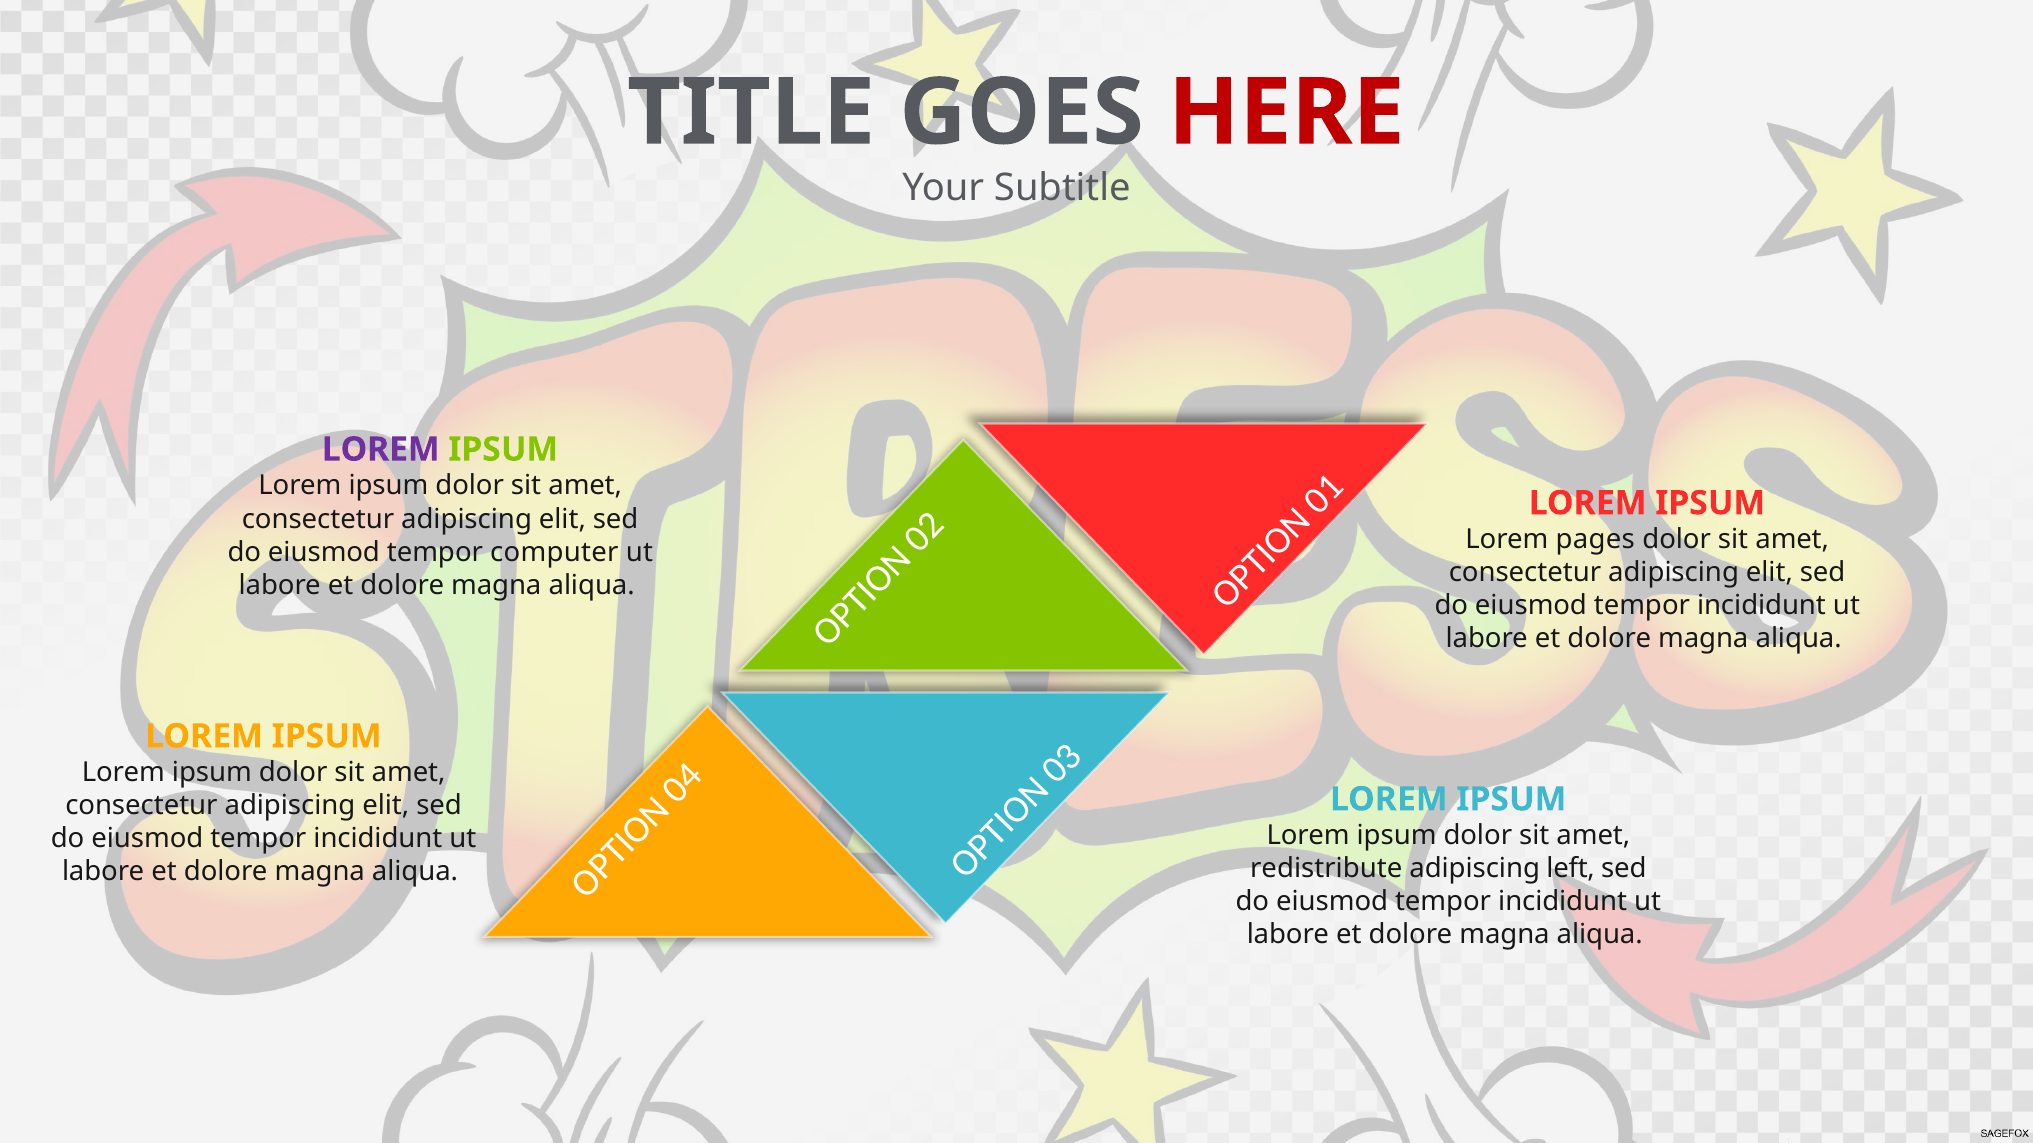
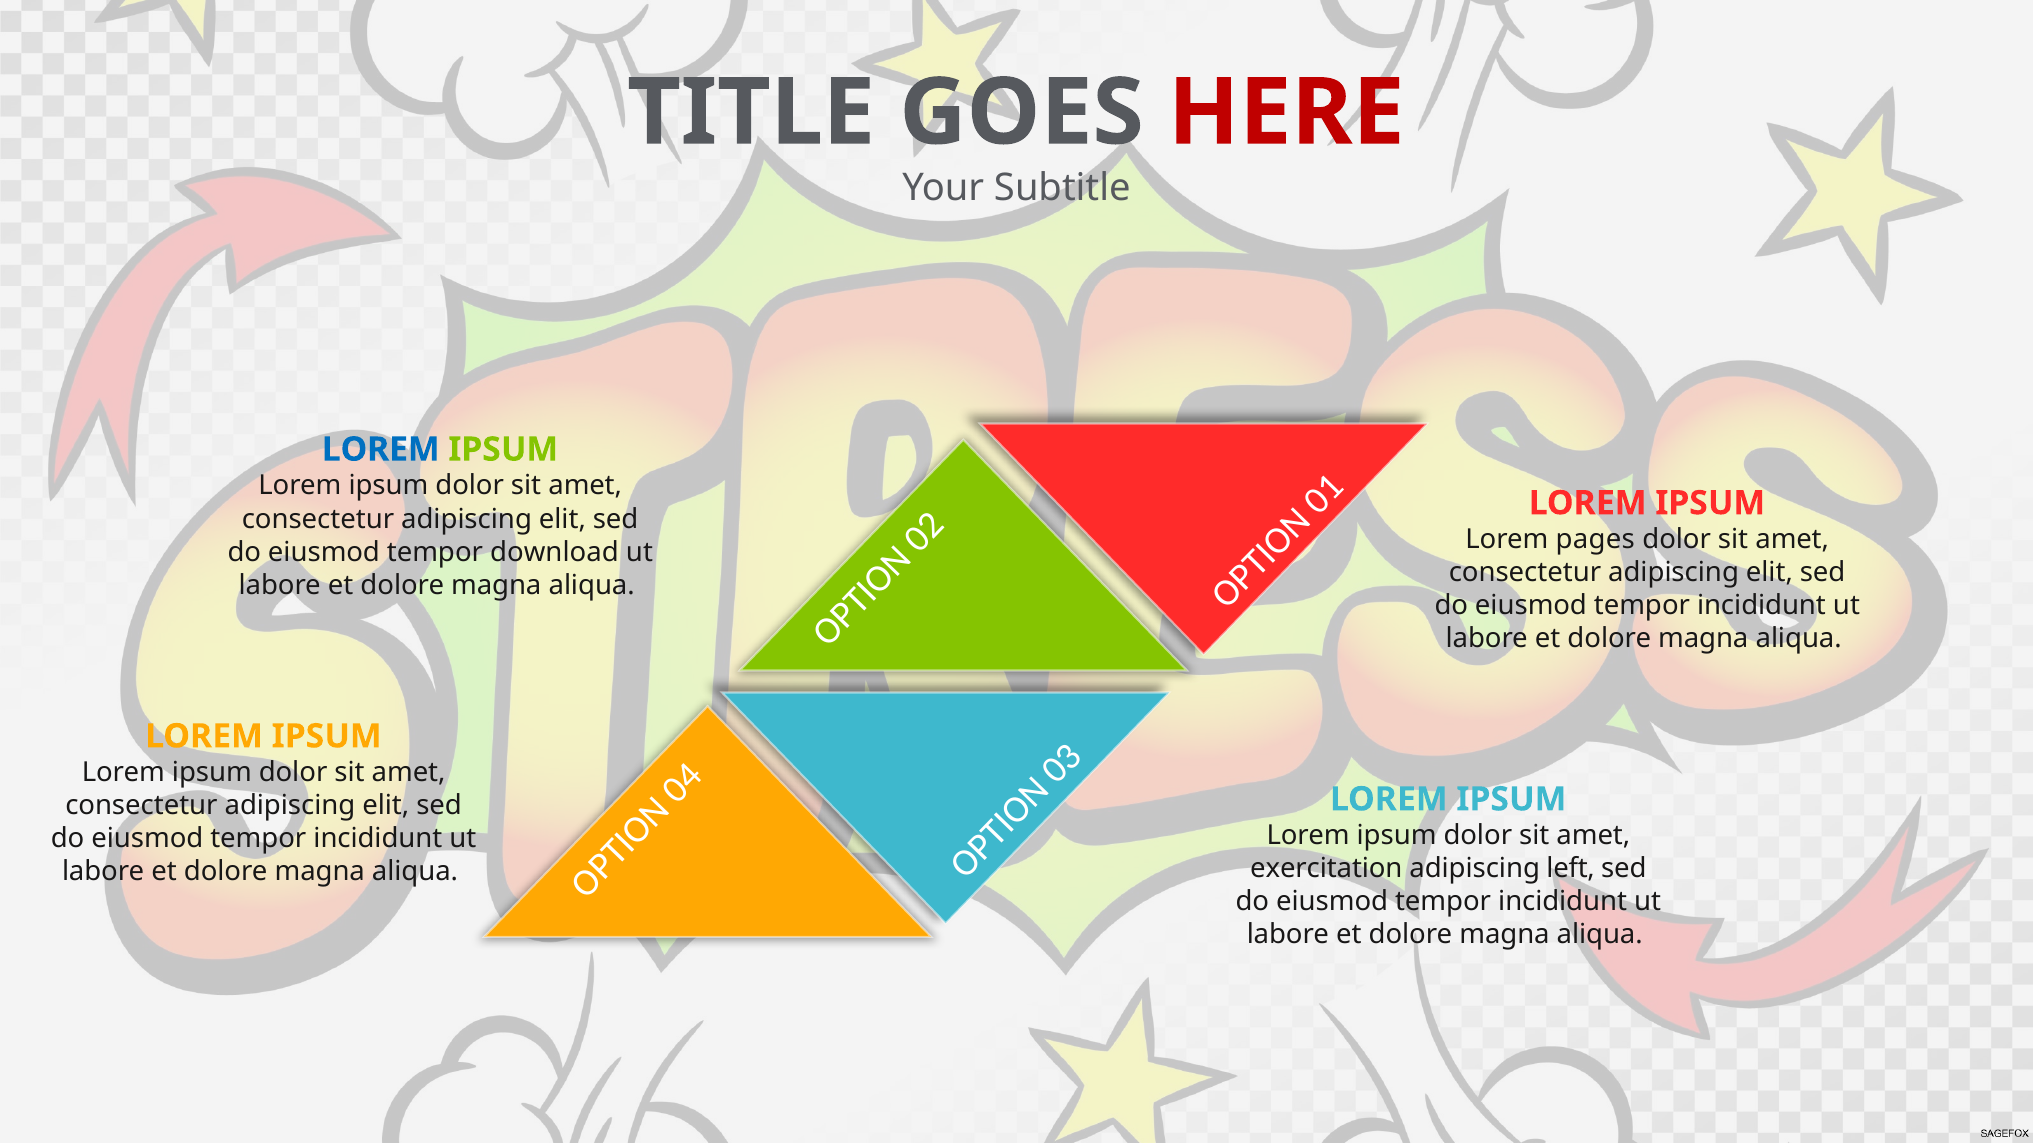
LOREM at (381, 450) colour: purple -> blue
computer: computer -> download
redistribute: redistribute -> exercitation
